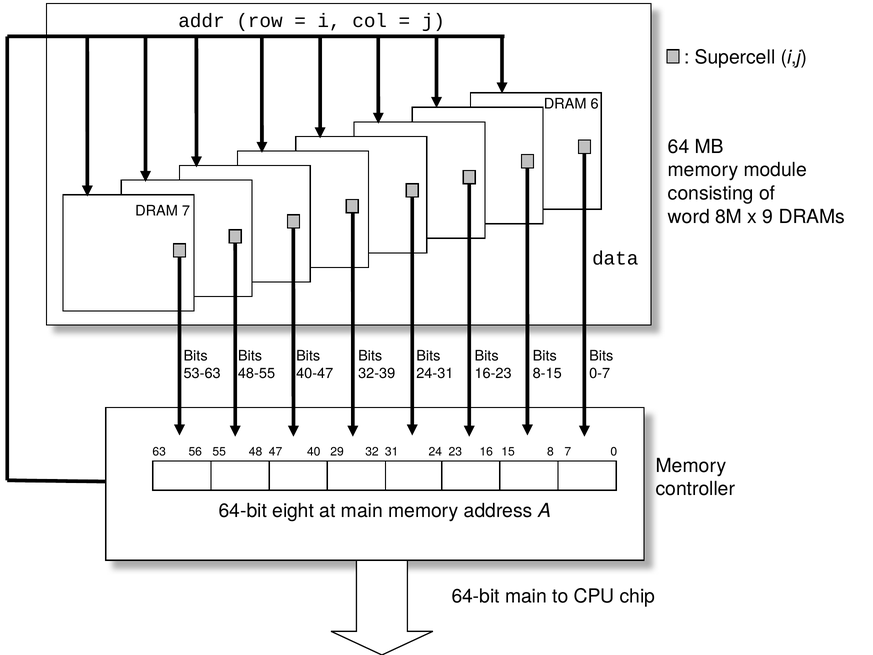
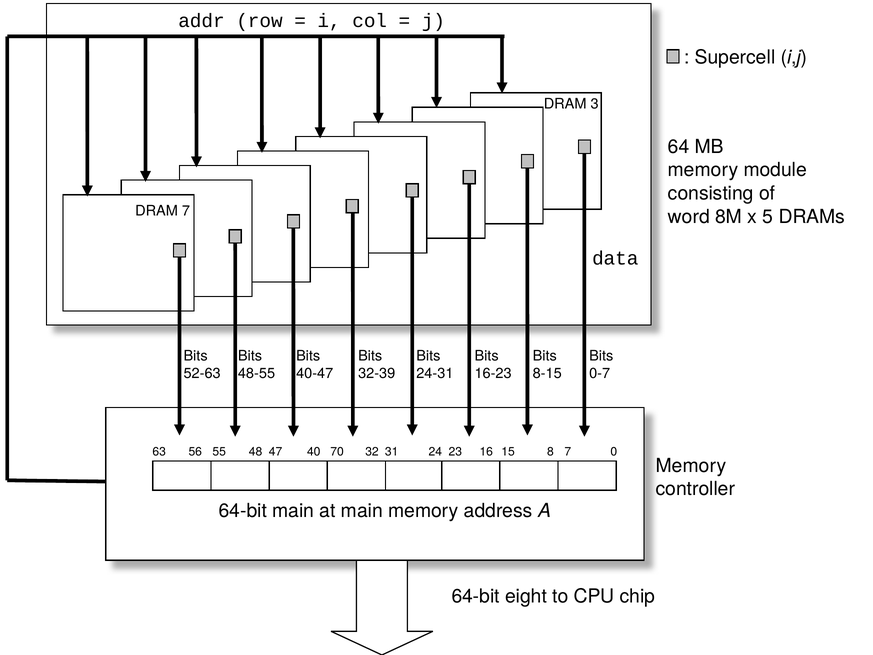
6: 6 -> 3
9: 9 -> 5
53-63: 53-63 -> 52-63
29: 29 -> 70
64-bit eight: eight -> main
64-bit main: main -> eight
